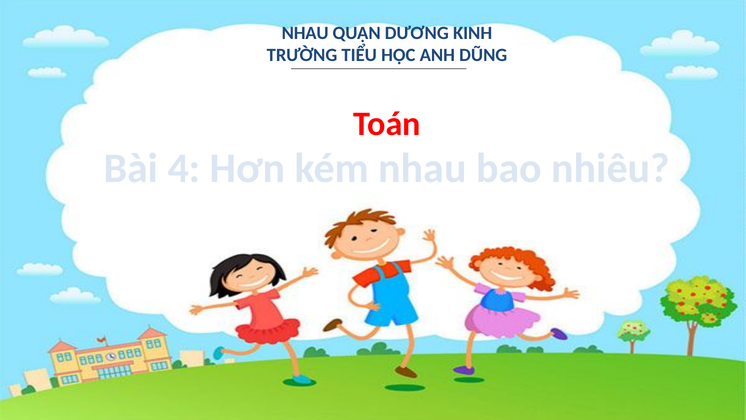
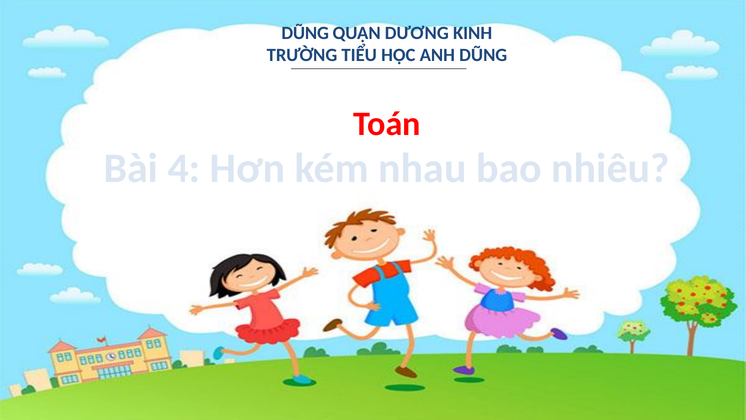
NHAU at (305, 33): NHAU -> DŨNG
